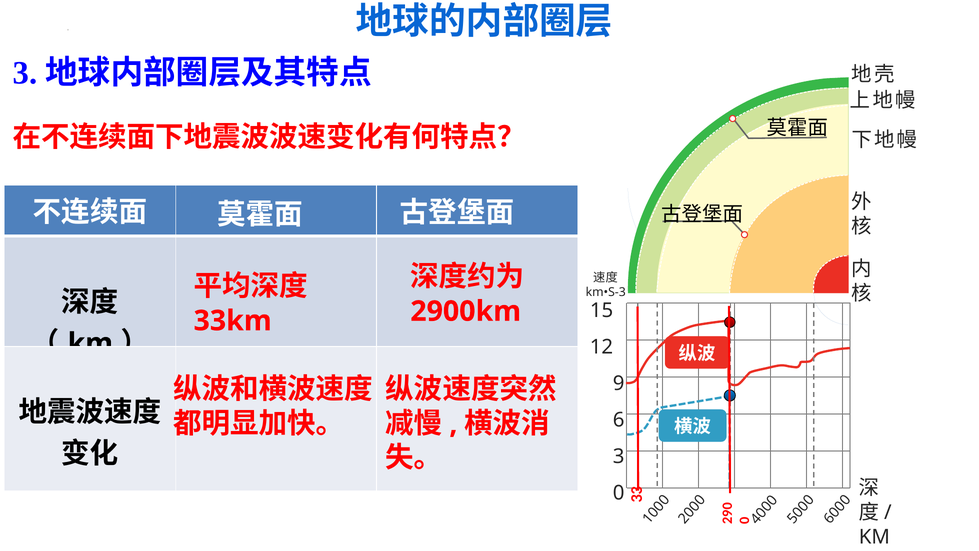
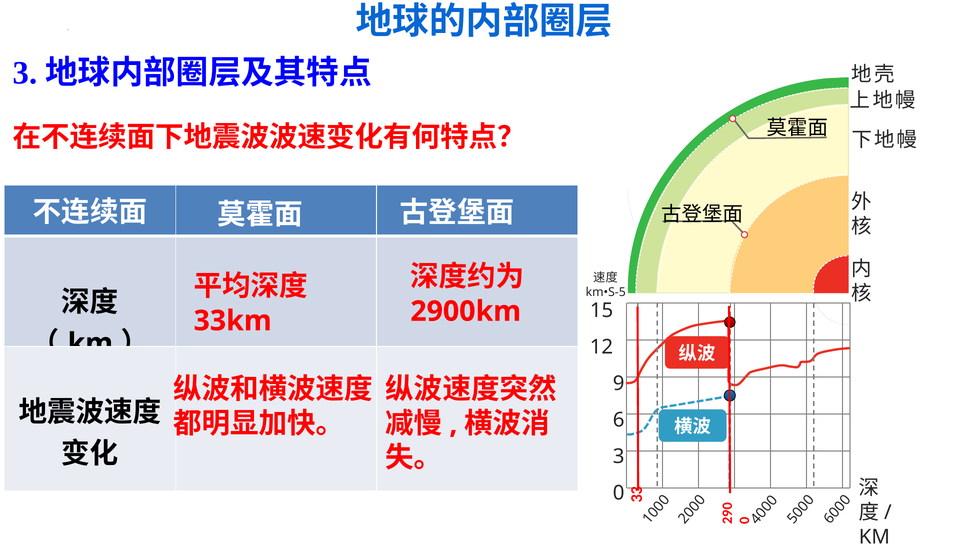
km•S-3: km•S-3 -> km•S-5
